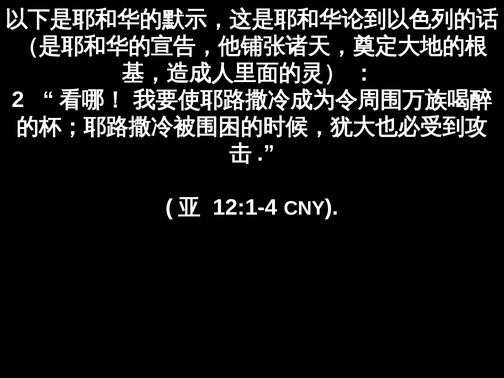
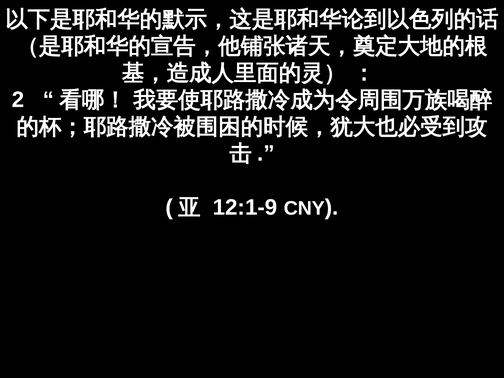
12:1-4: 12:1-4 -> 12:1-9
